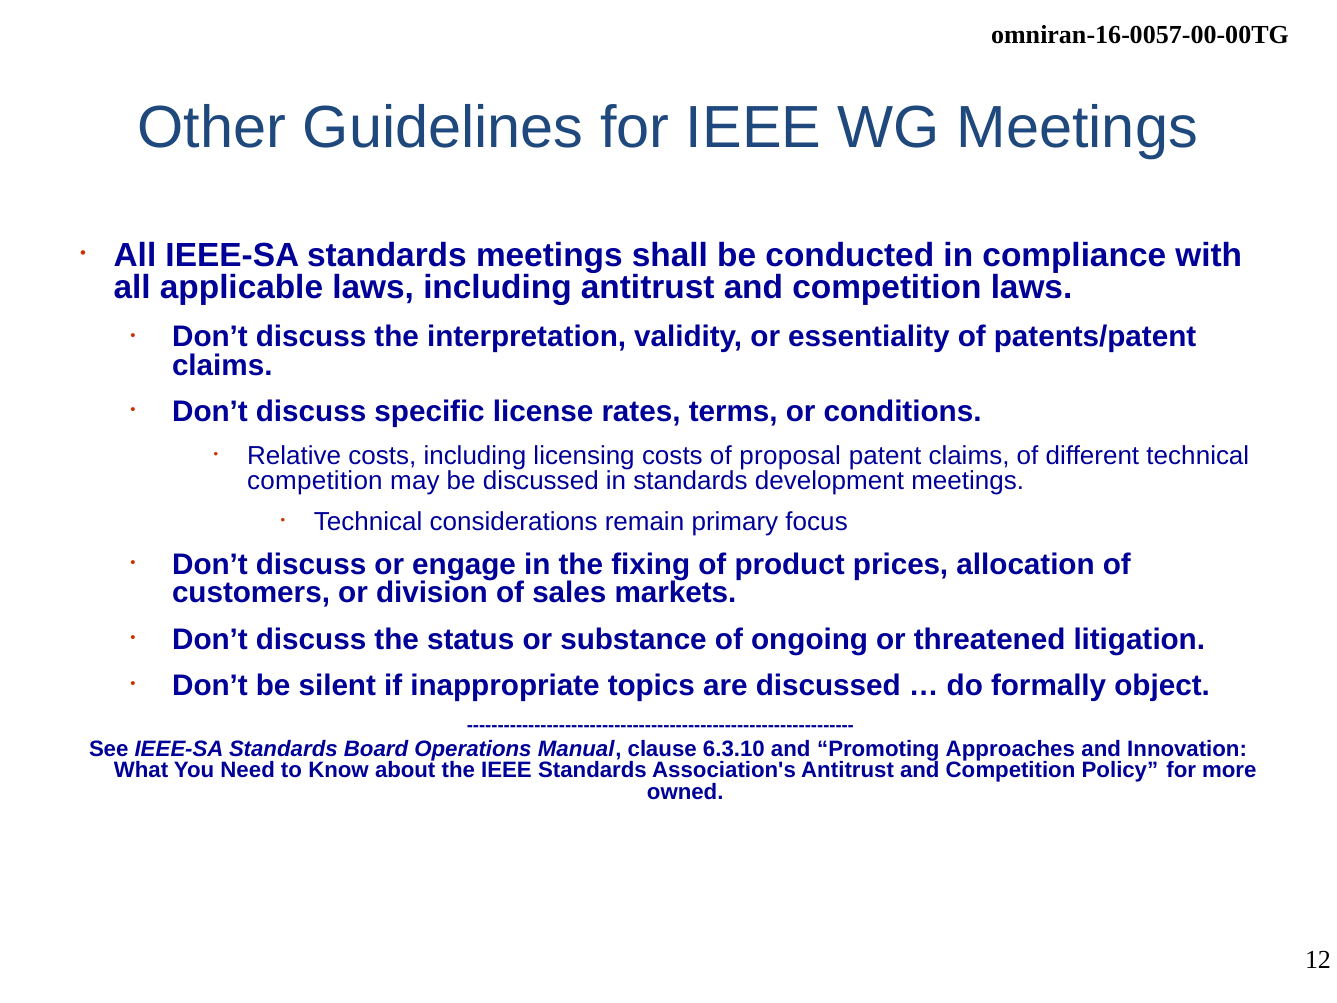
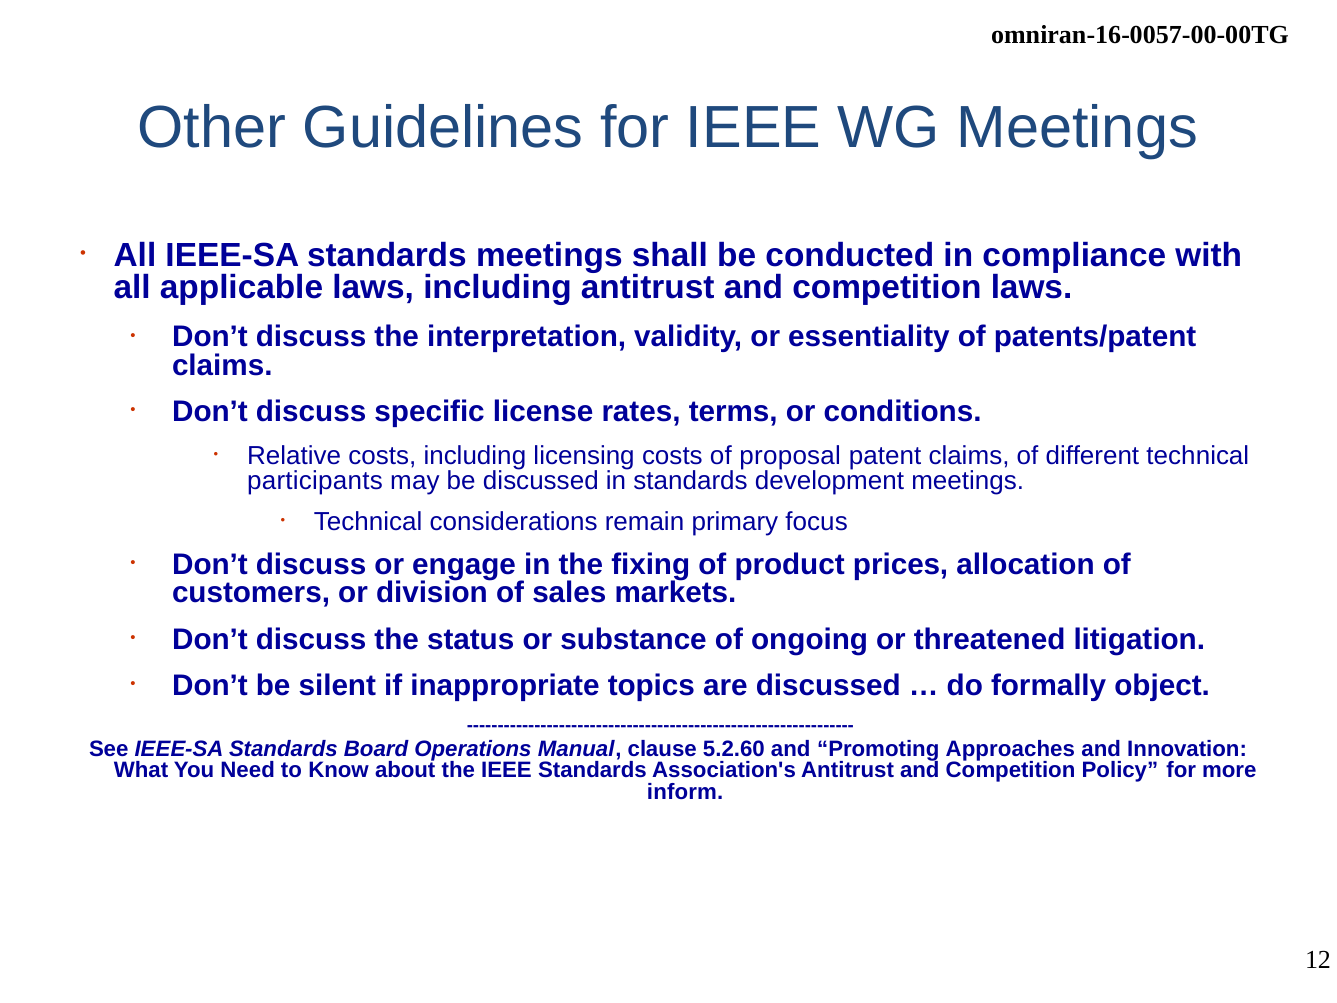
competition at (315, 481): competition -> participants
6.3.10: 6.3.10 -> 5.2.60
owned: owned -> inform
